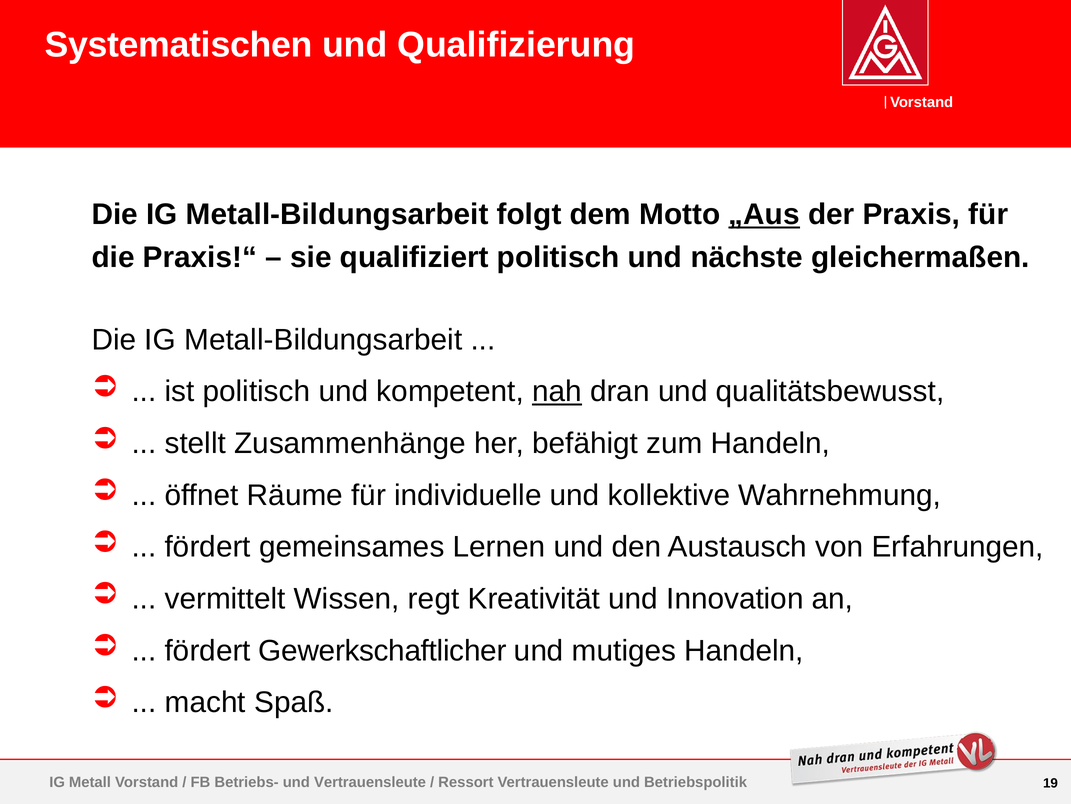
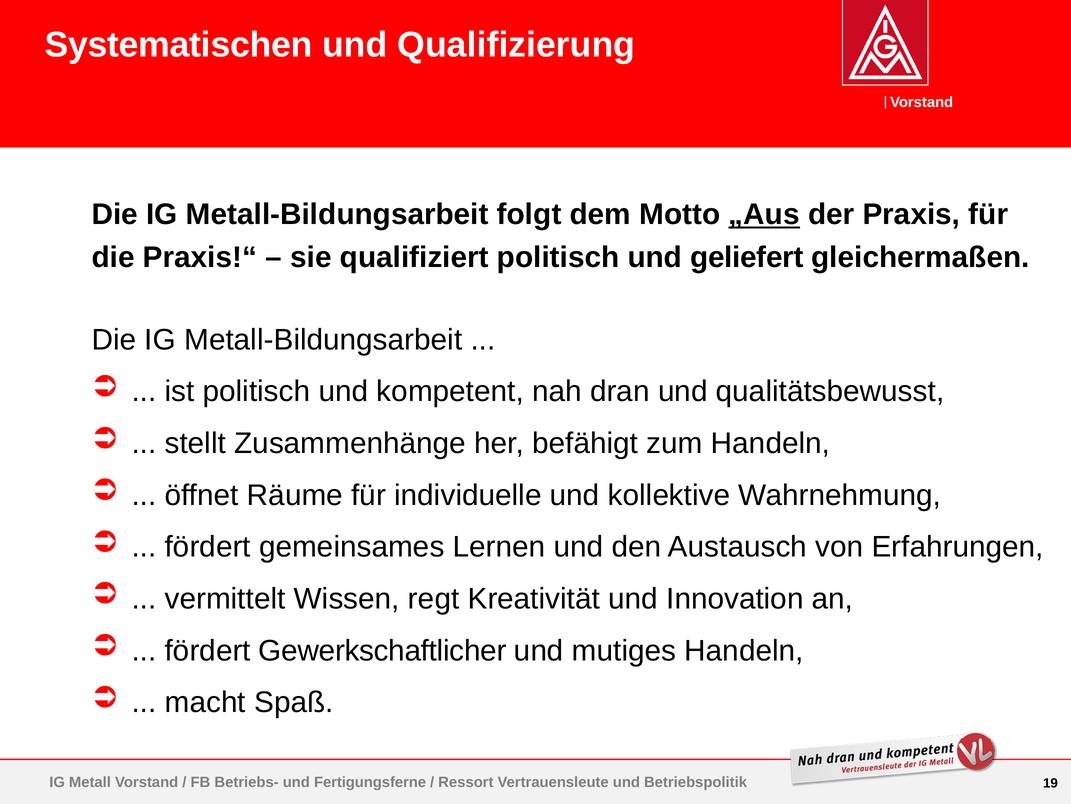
nächste: nächste -> geliefert
nah underline: present -> none
und Vertrauensleute: Vertrauensleute -> Fertigungsferne
